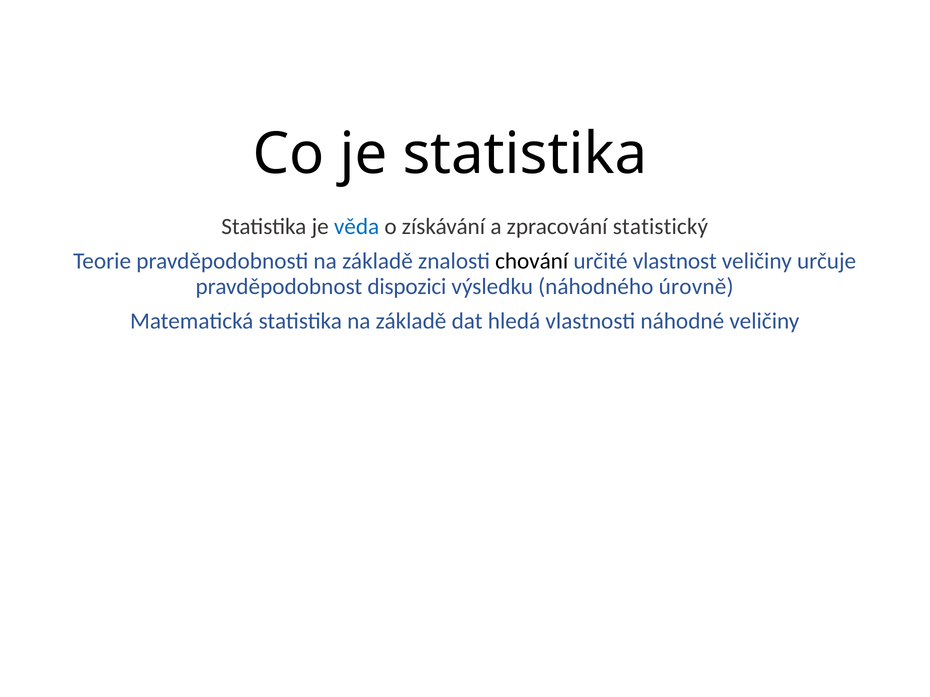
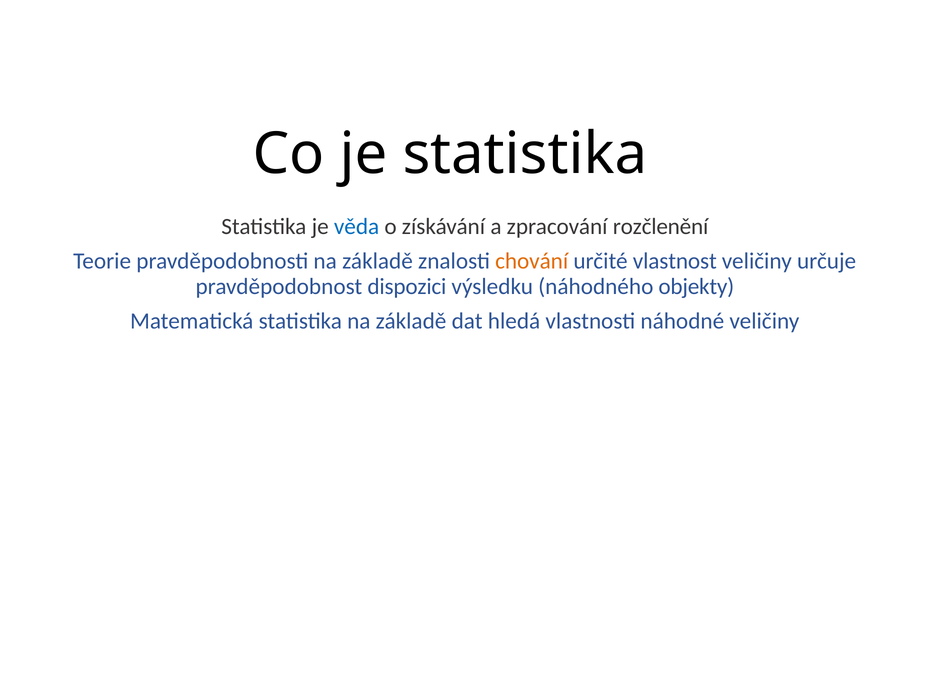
statistický: statistický -> rozčlenění
chování colour: black -> orange
úrovně: úrovně -> objekty
